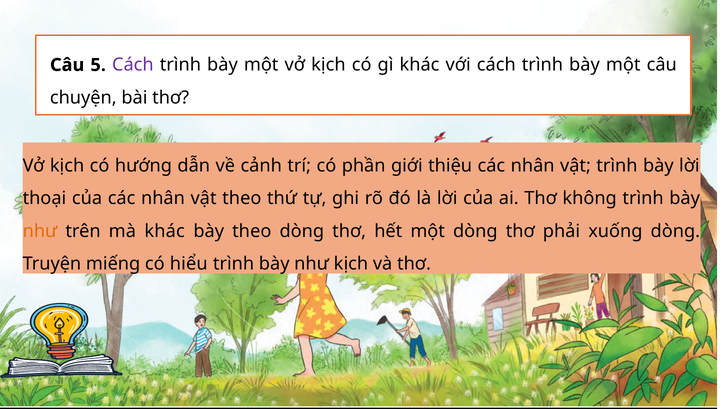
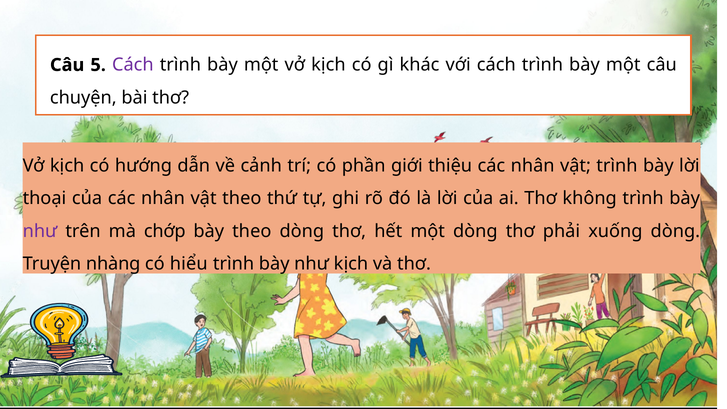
như at (40, 231) colour: orange -> purple
mà khác: khác -> chớp
miếng: miếng -> nhàng
